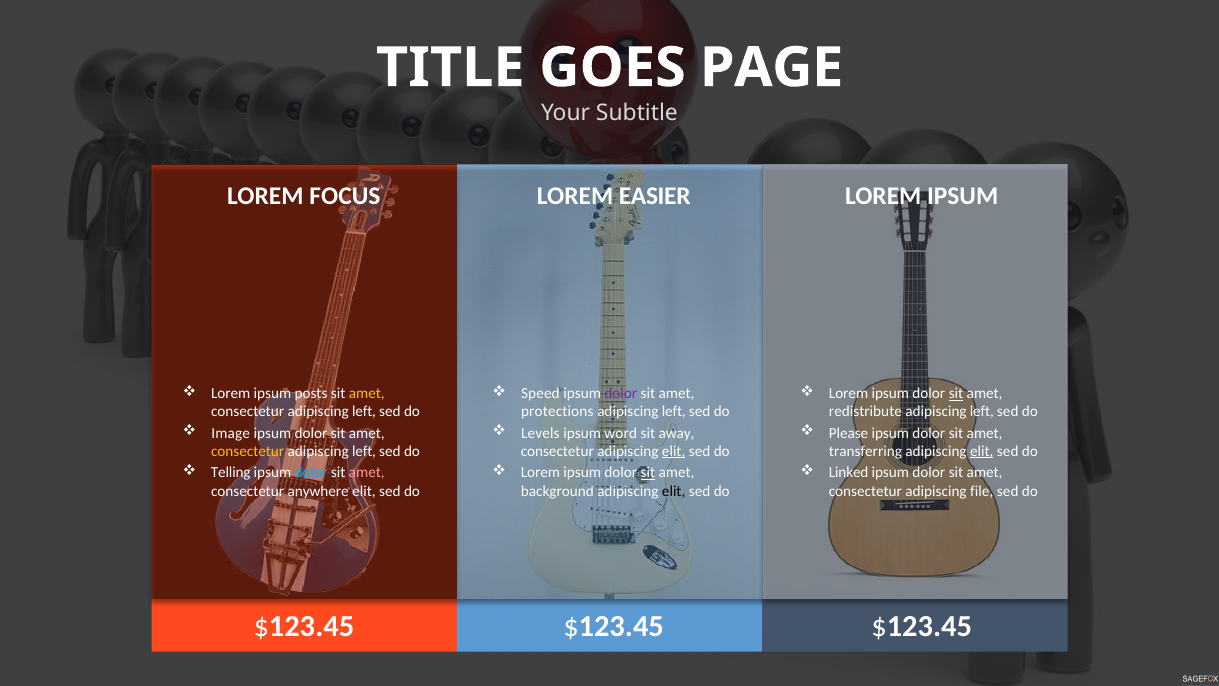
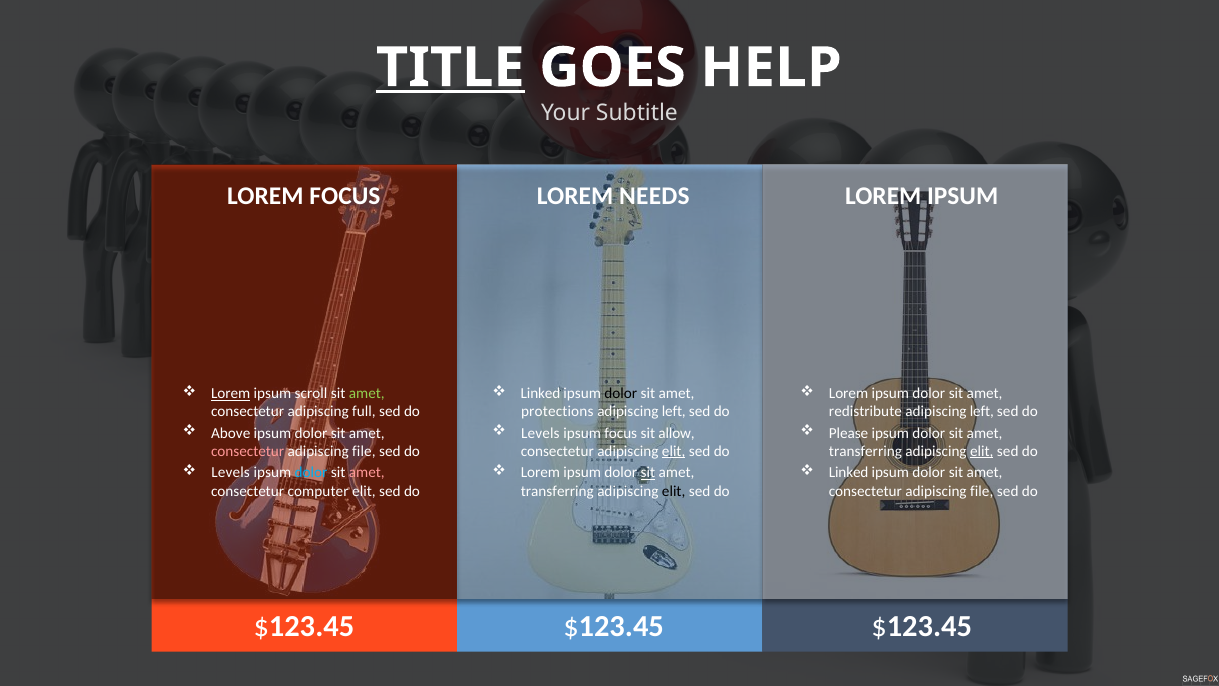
TITLE underline: none -> present
PAGE: PAGE -> HELP
EASIER: EASIER -> NEEDS
Lorem at (231, 393) underline: none -> present
posts: posts -> scroll
amet at (367, 393) colour: yellow -> light green
Speed at (540, 393): Speed -> Linked
dolor at (621, 393) colour: purple -> black
sit at (956, 393) underline: present -> none
left at (364, 412): left -> full
Image: Image -> Above
ipsum word: word -> focus
away: away -> allow
consectetur at (248, 451) colour: yellow -> pink
left at (364, 451): left -> file
Telling at (231, 473): Telling -> Levels
anywhere: anywhere -> computer
background at (557, 491): background -> transferring
